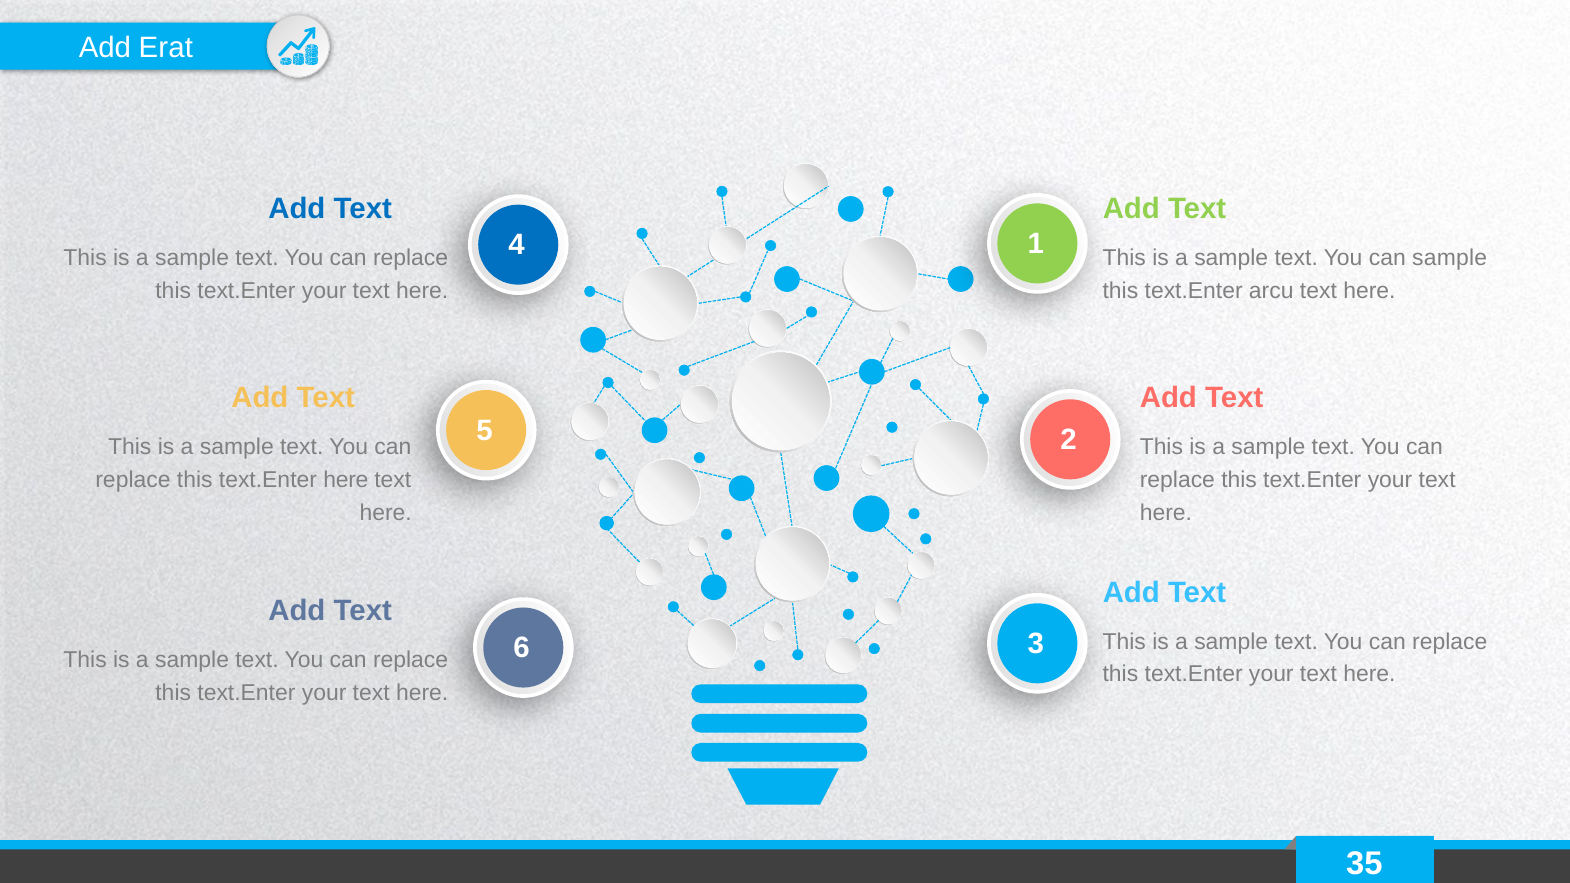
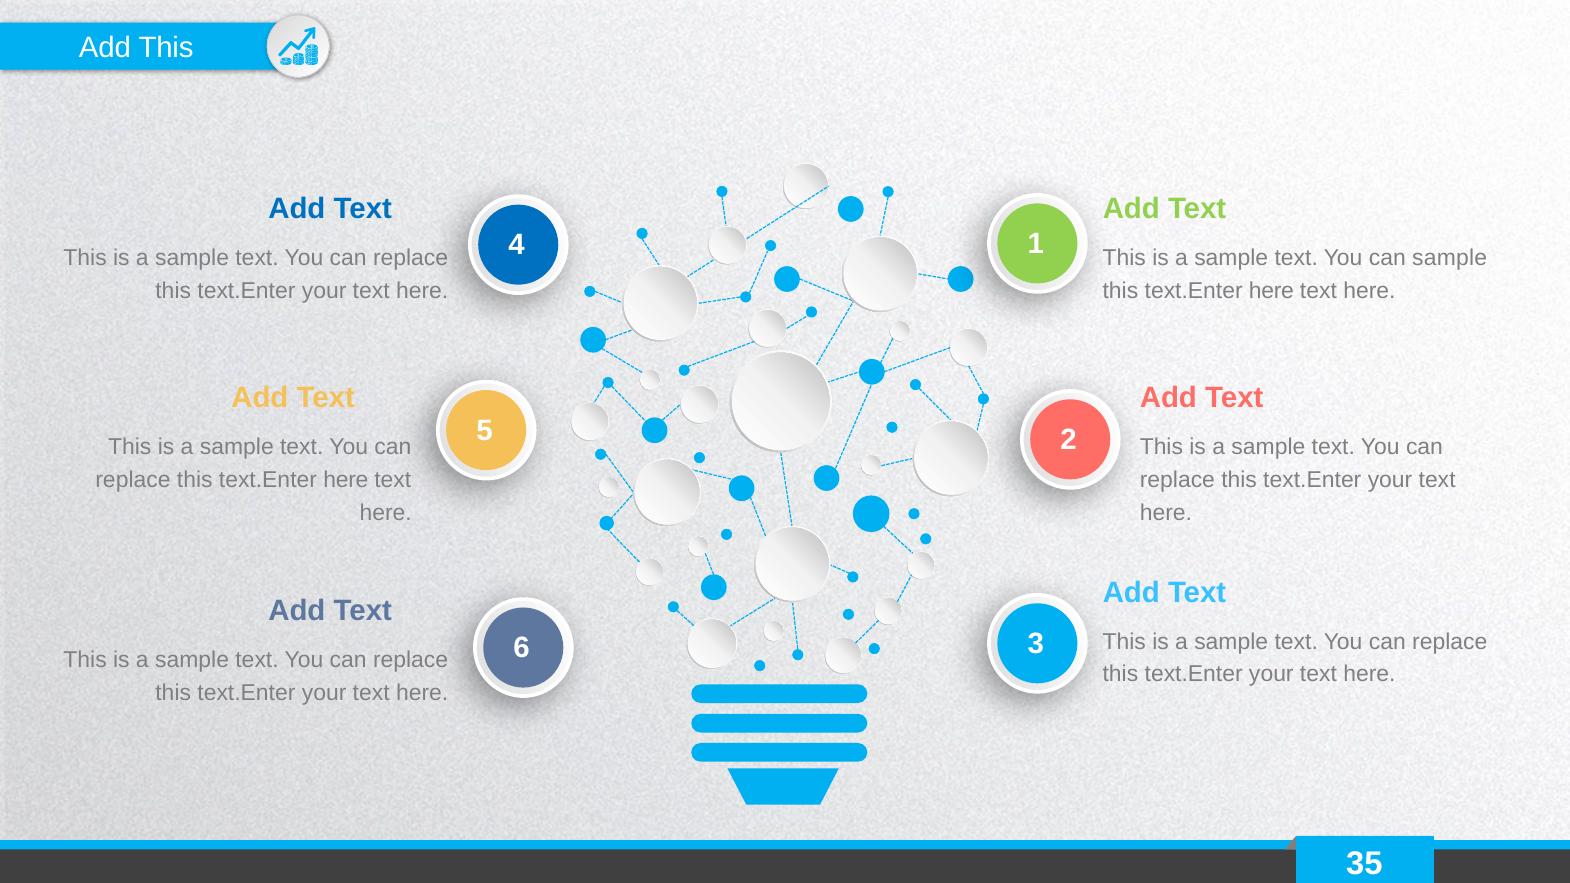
Add Erat: Erat -> This
arcu at (1271, 291): arcu -> here
